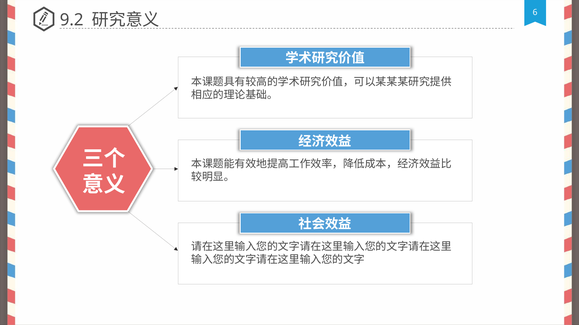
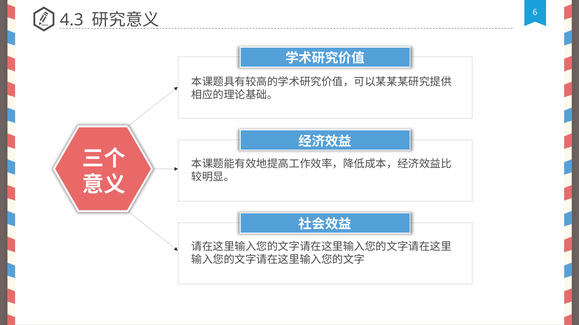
9.2: 9.2 -> 4.3
